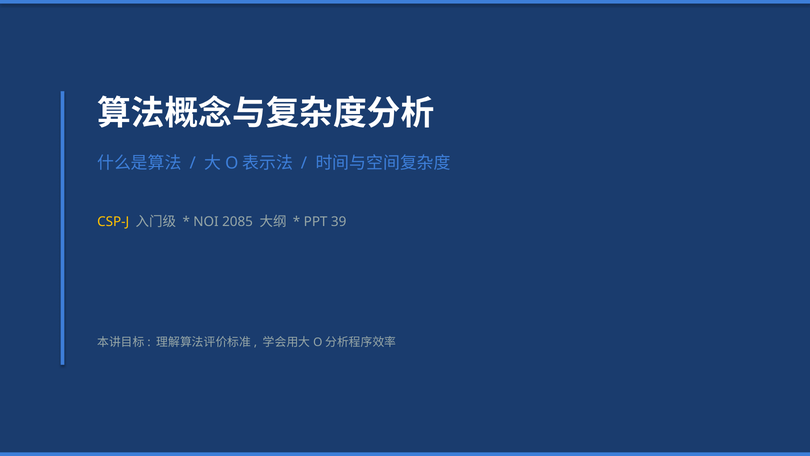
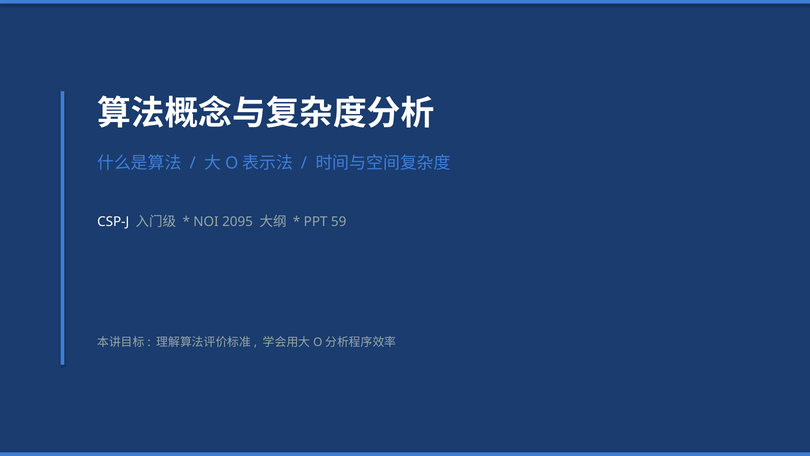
CSP-J colour: yellow -> white
2085: 2085 -> 2095
39: 39 -> 59
